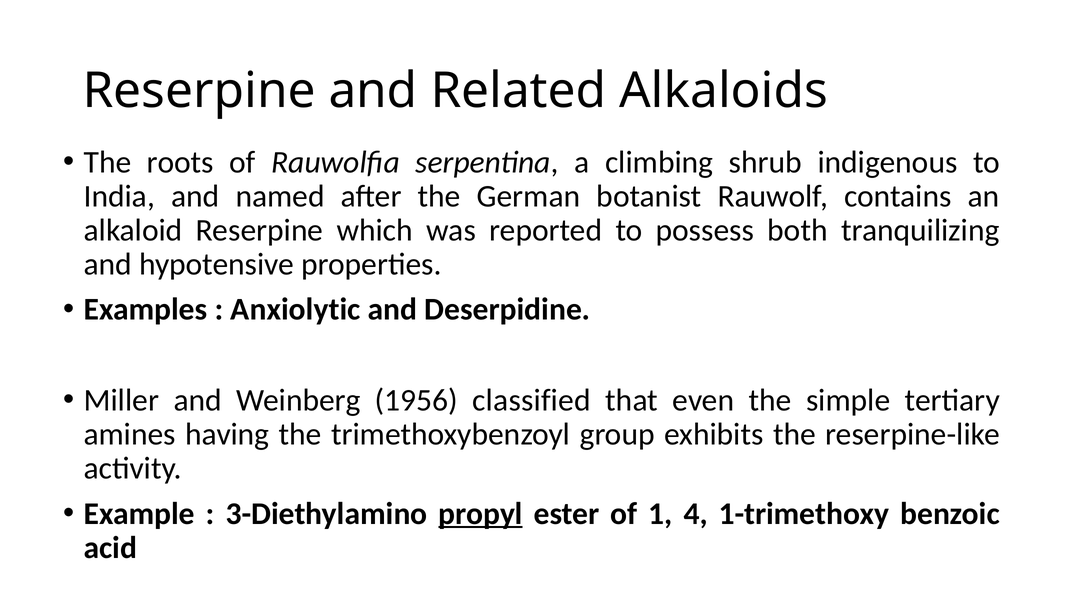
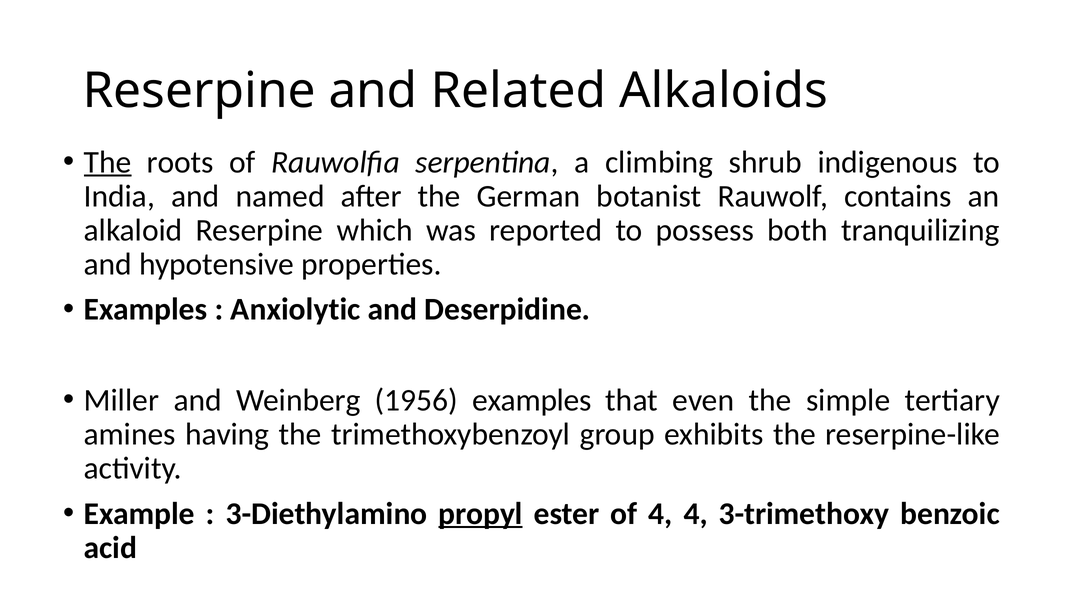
The at (108, 162) underline: none -> present
1956 classified: classified -> examples
of 1: 1 -> 4
1-trimethoxy: 1-trimethoxy -> 3-trimethoxy
